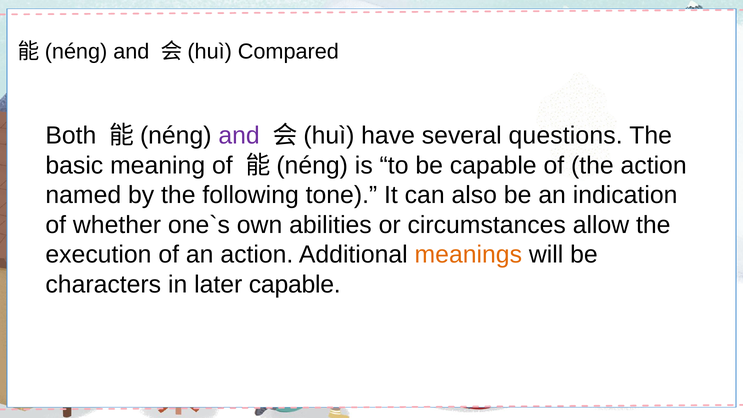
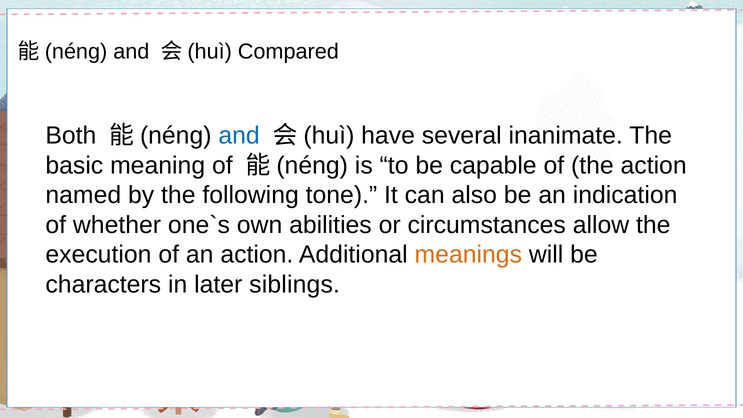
and at (239, 136) colour: purple -> blue
questions: questions -> inanimate
later capable: capable -> siblings
